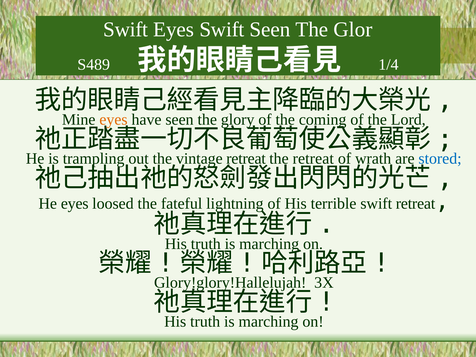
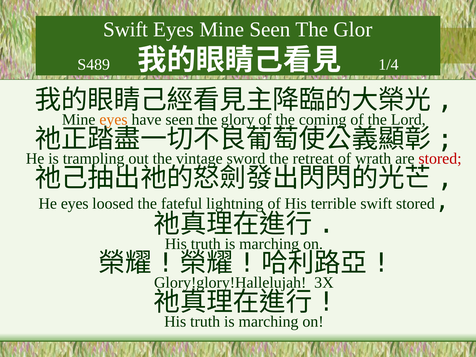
Eyes Swift: Swift -> Mine
vintage retreat: retreat -> sword
stored at (440, 159) colour: blue -> red
swift retreat: retreat -> stored
